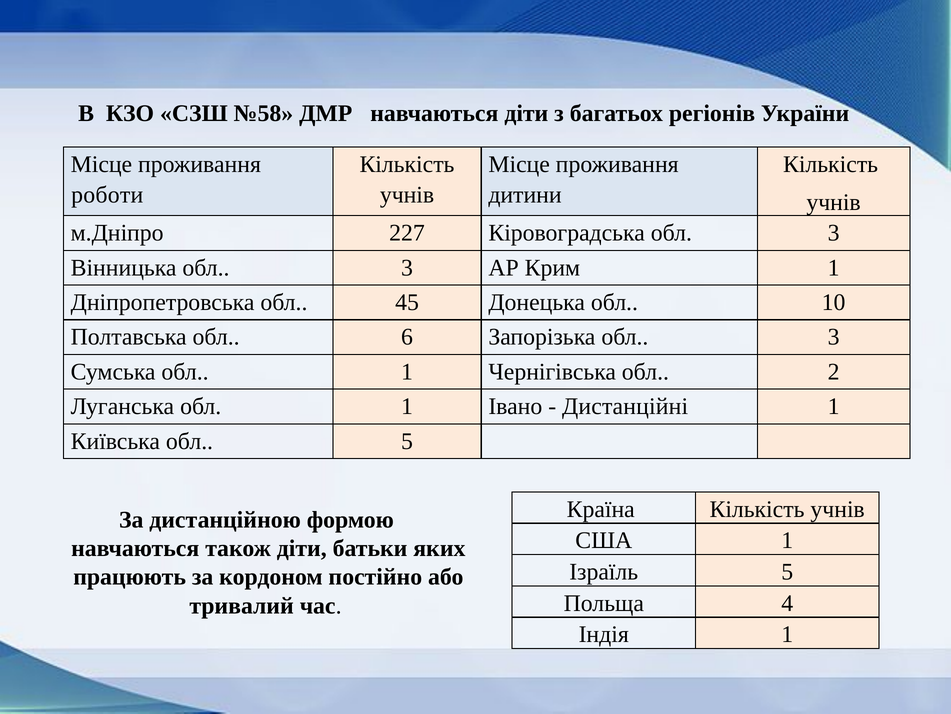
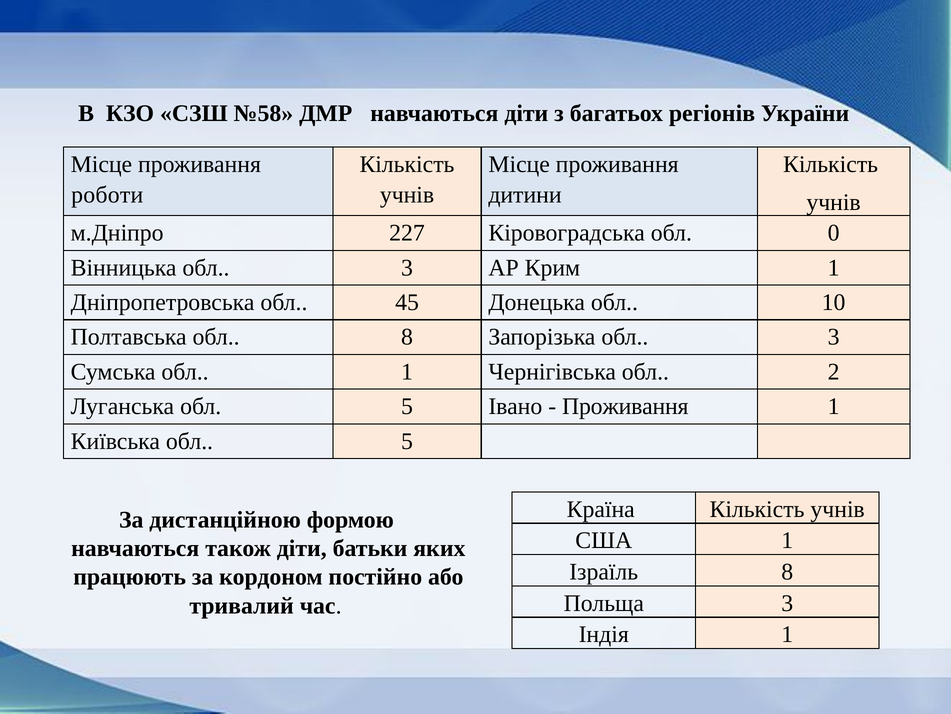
Кіровоградська обл 3: 3 -> 0
обл 6: 6 -> 8
Луганська обл 1: 1 -> 5
Дистанційні at (625, 406): Дистанційні -> Проживання
Ізраїль 5: 5 -> 8
Польща 4: 4 -> 3
